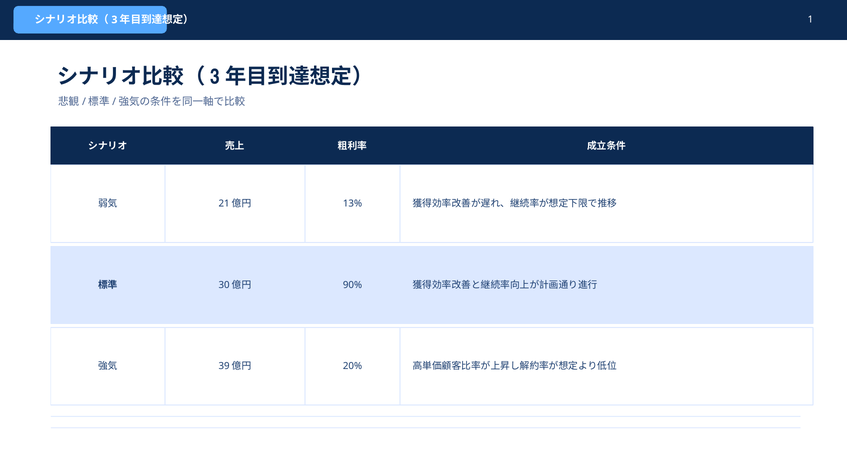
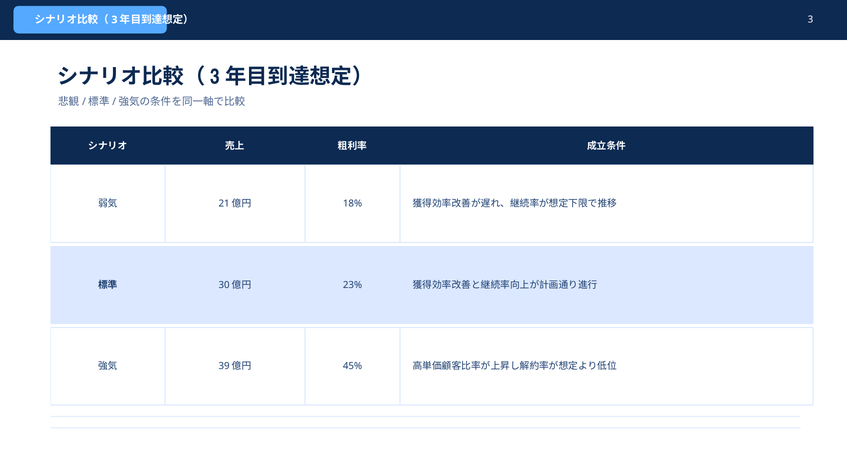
1 at (810, 20): 1 -> 3
13%: 13% -> 18%
90%: 90% -> 23%
20%: 20% -> 45%
